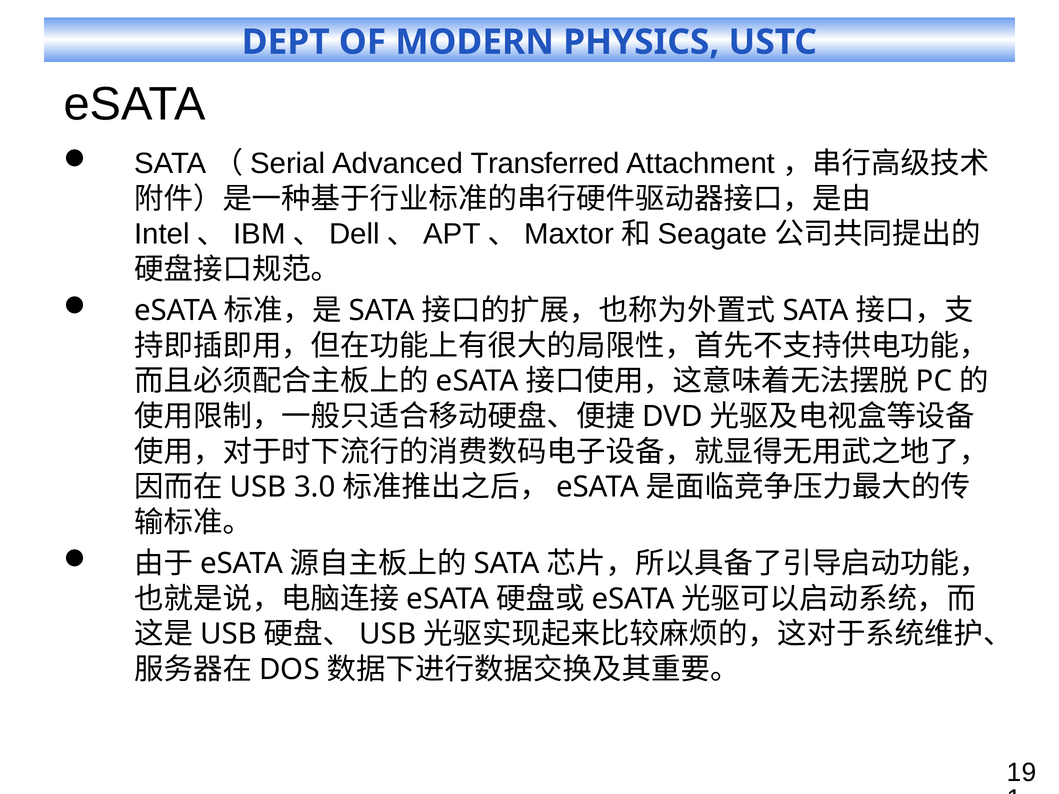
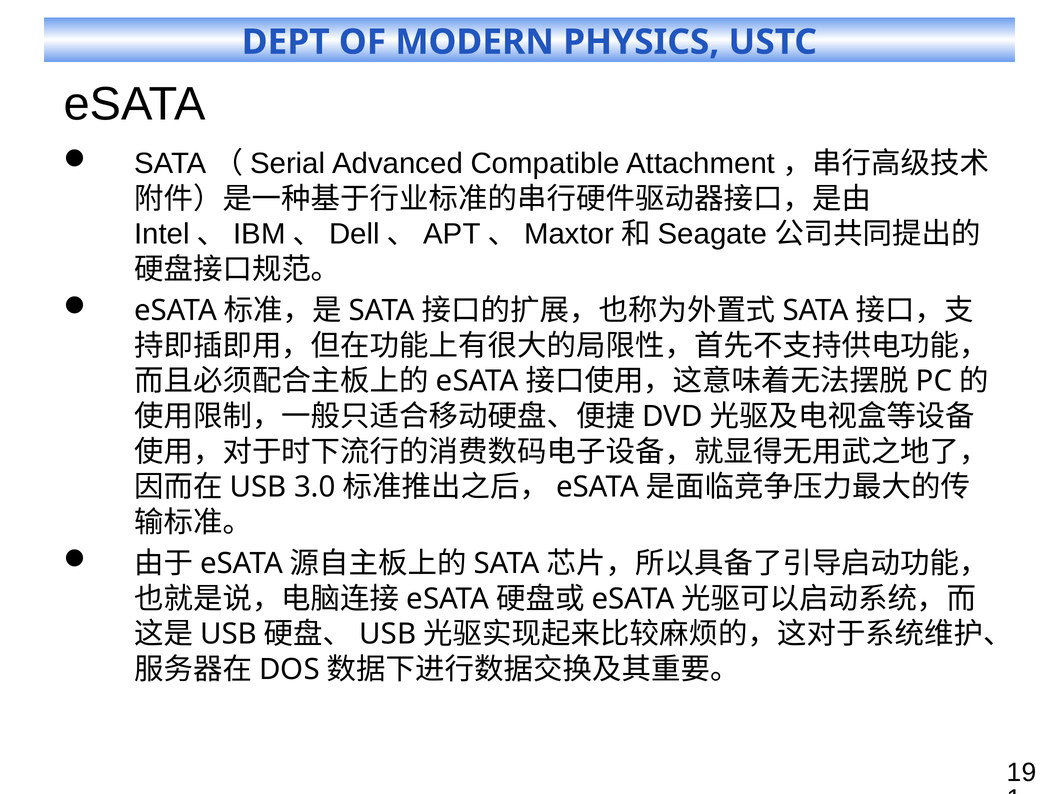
Transferred: Transferred -> Compatible
